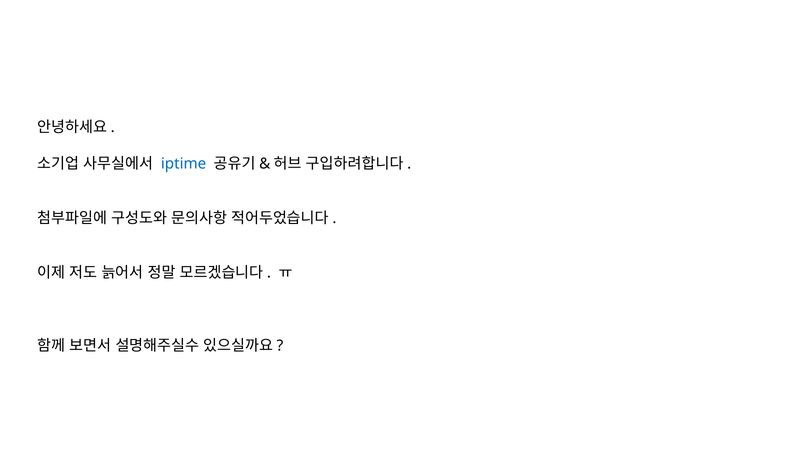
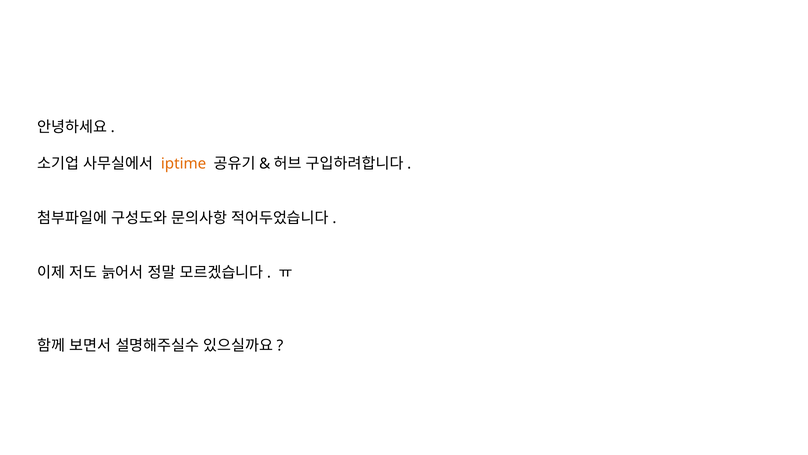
iptime colour: blue -> orange
